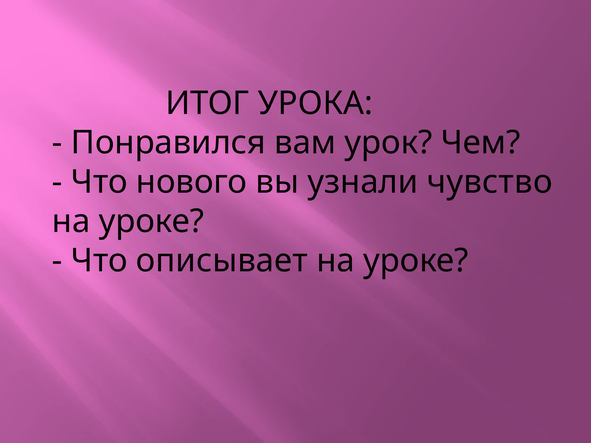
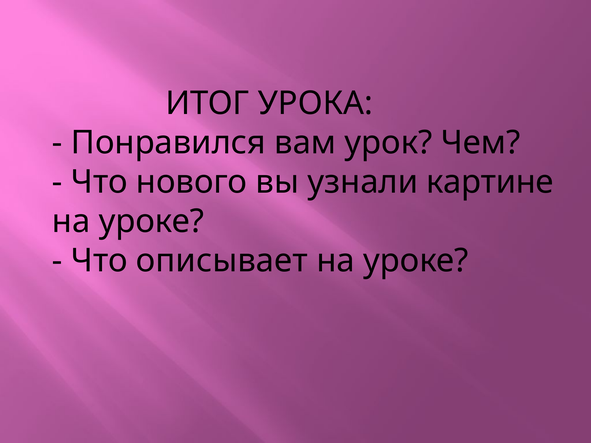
чувство: чувство -> картине
